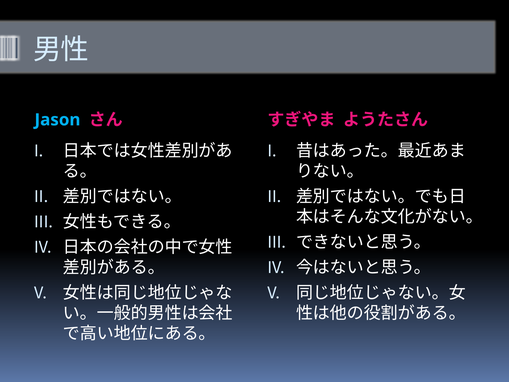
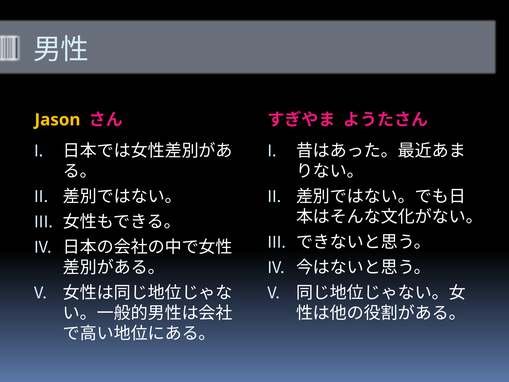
Jason colour: light blue -> yellow
